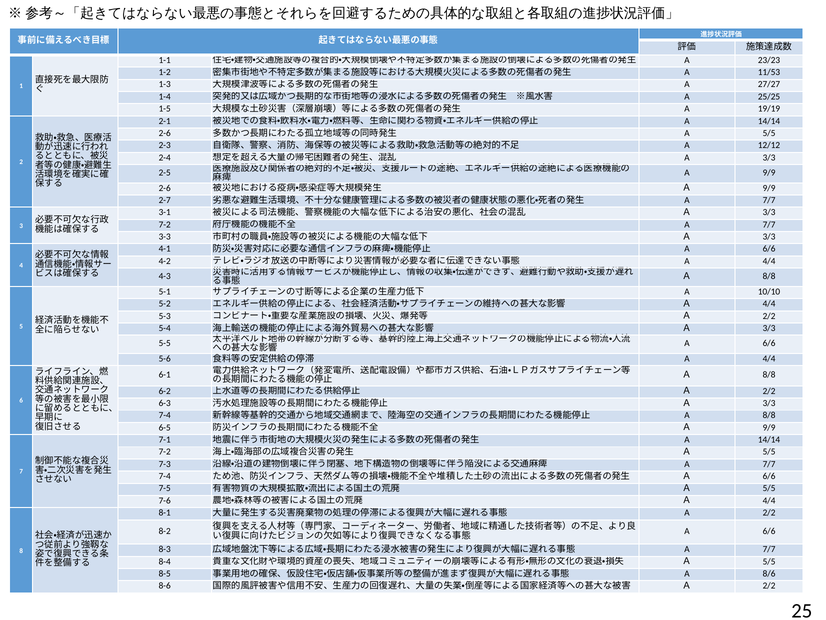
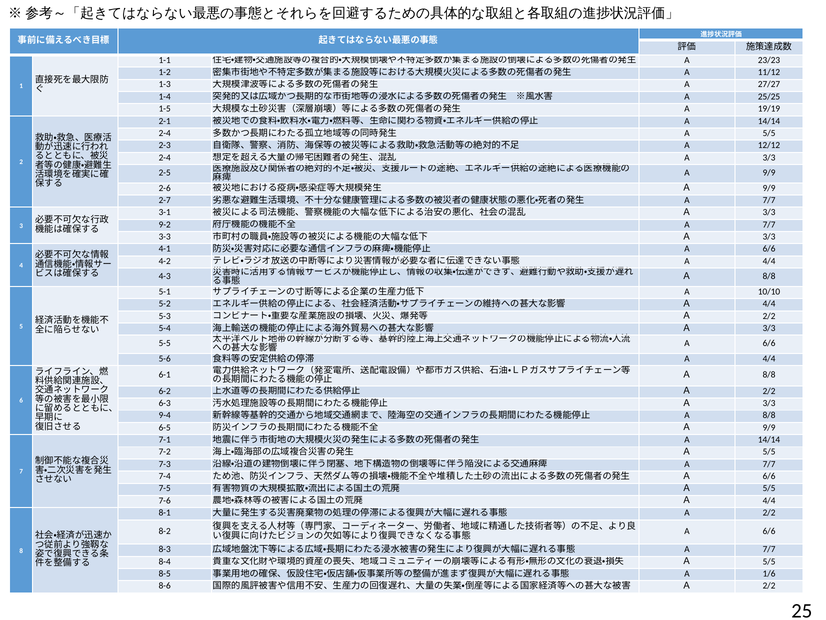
11/53: 11/53 -> 11/12
2-6 at (165, 133): 2-6 -> 2-4
7-2 at (165, 224): 7-2 -> 9-2
7-4 at (165, 415): 7-4 -> 9-4
8/6: 8/6 -> 1/6
